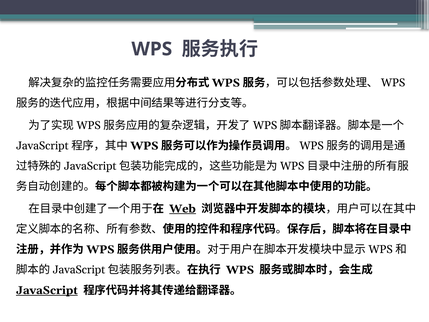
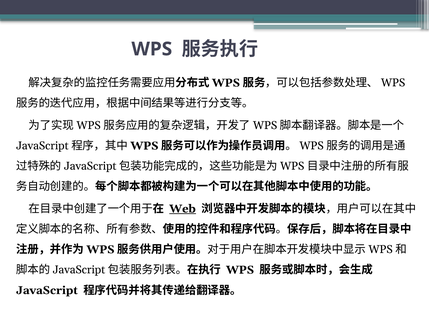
JavaScript underline: present -> none
